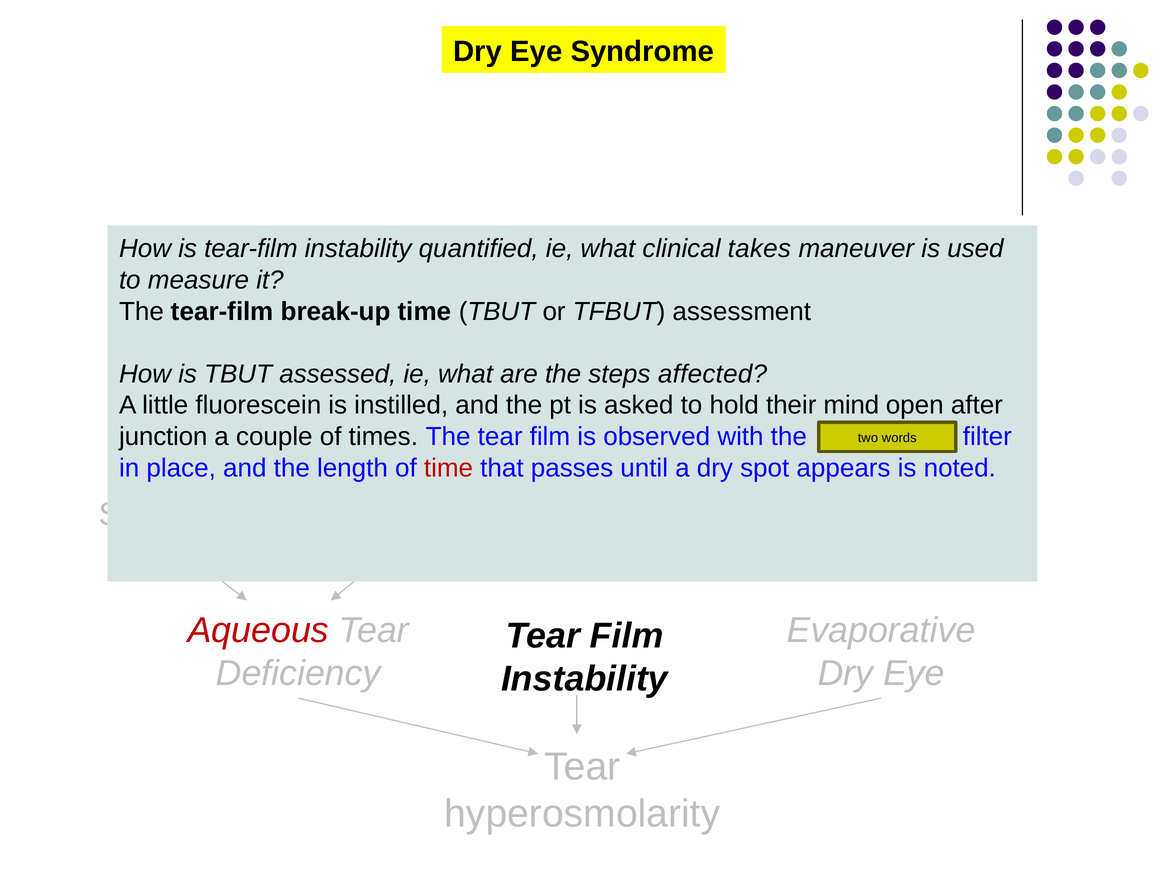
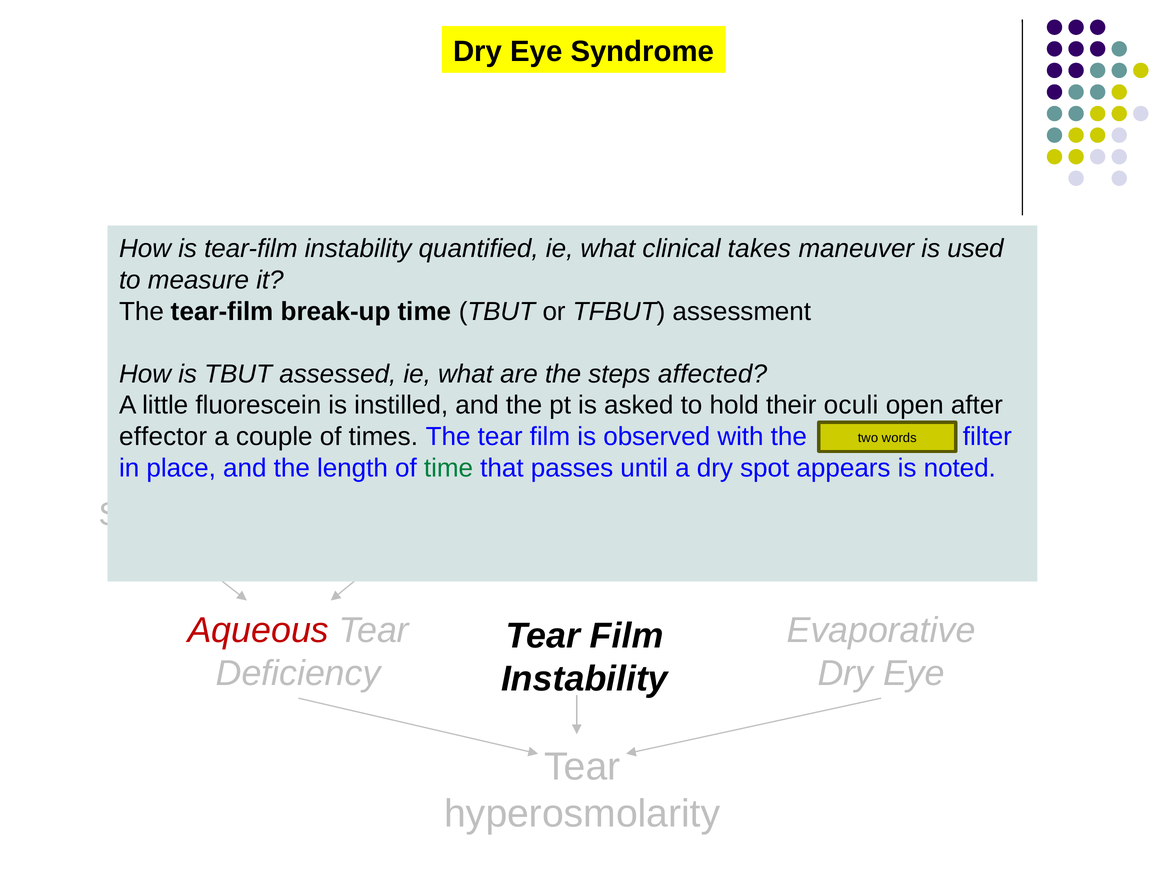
mind: mind -> oculi
junction: junction -> effector
time at (449, 468) colour: red -> green
